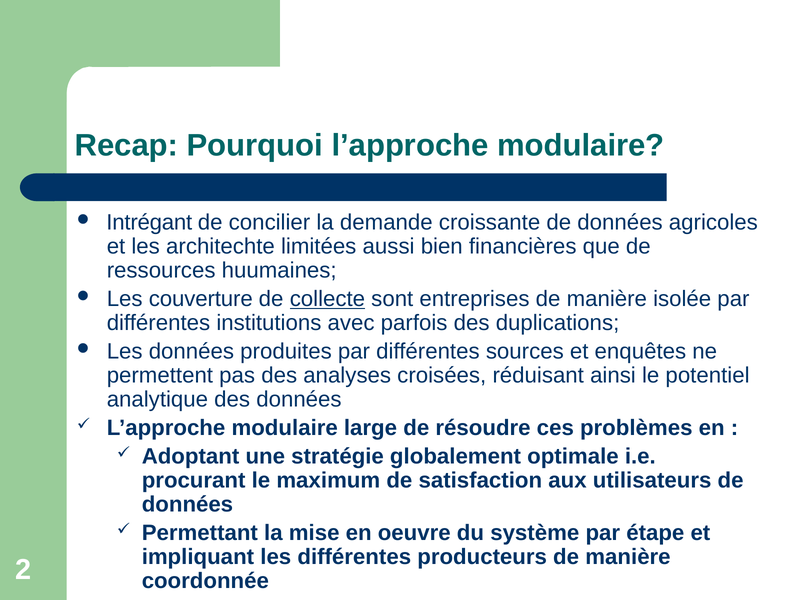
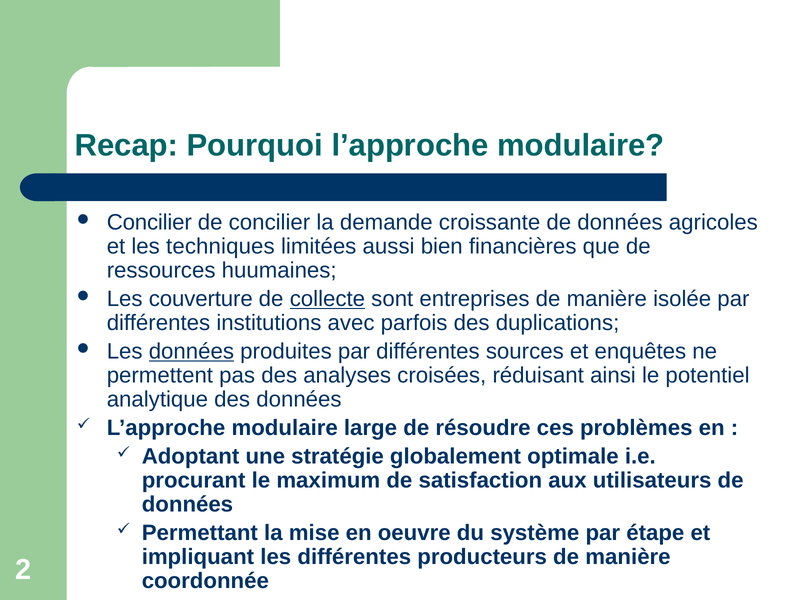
Intrégant at (149, 223): Intrégant -> Concilier
architechte: architechte -> techniques
données at (191, 351) underline: none -> present
